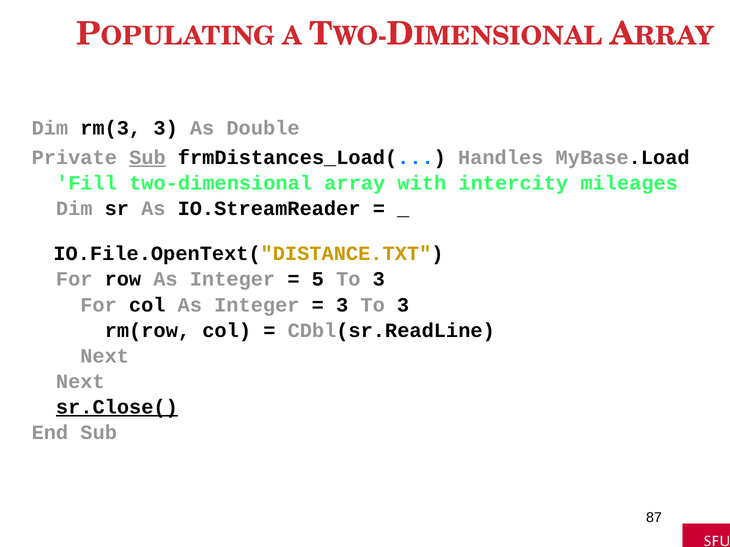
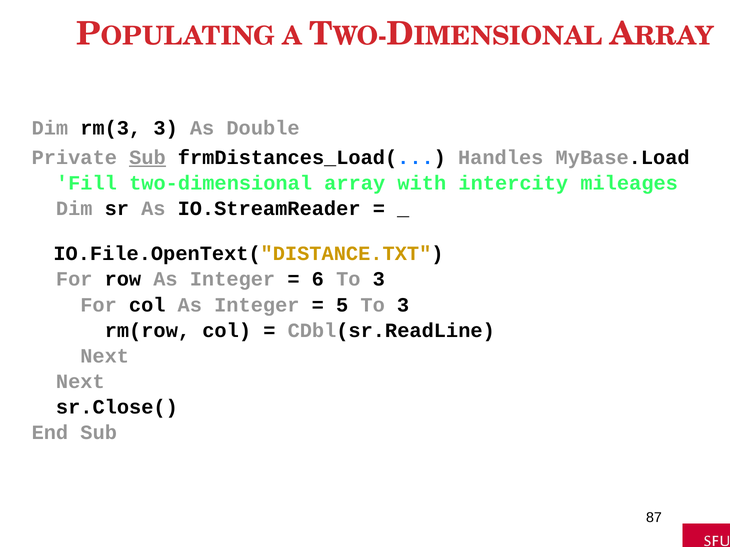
5: 5 -> 6
3 at (342, 305): 3 -> 5
sr.Close( underline: present -> none
